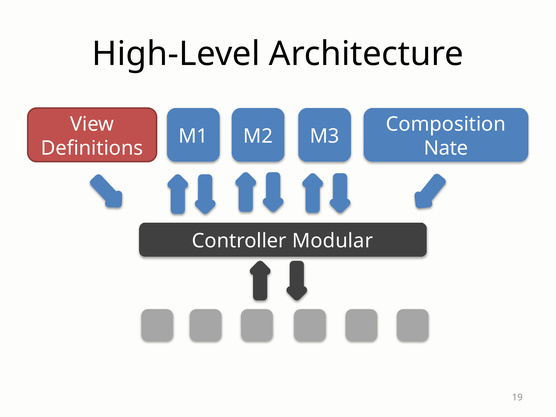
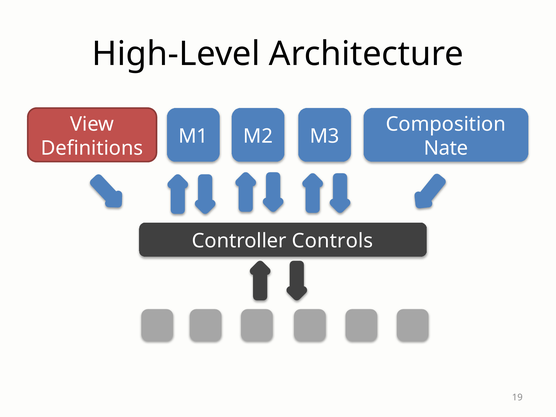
Modular: Modular -> Controls
